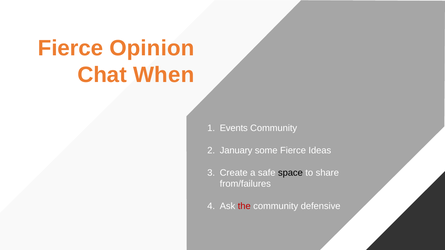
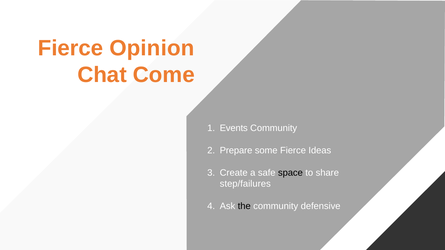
When: When -> Come
January: January -> Prepare
from/failures: from/failures -> step/failures
the colour: red -> black
